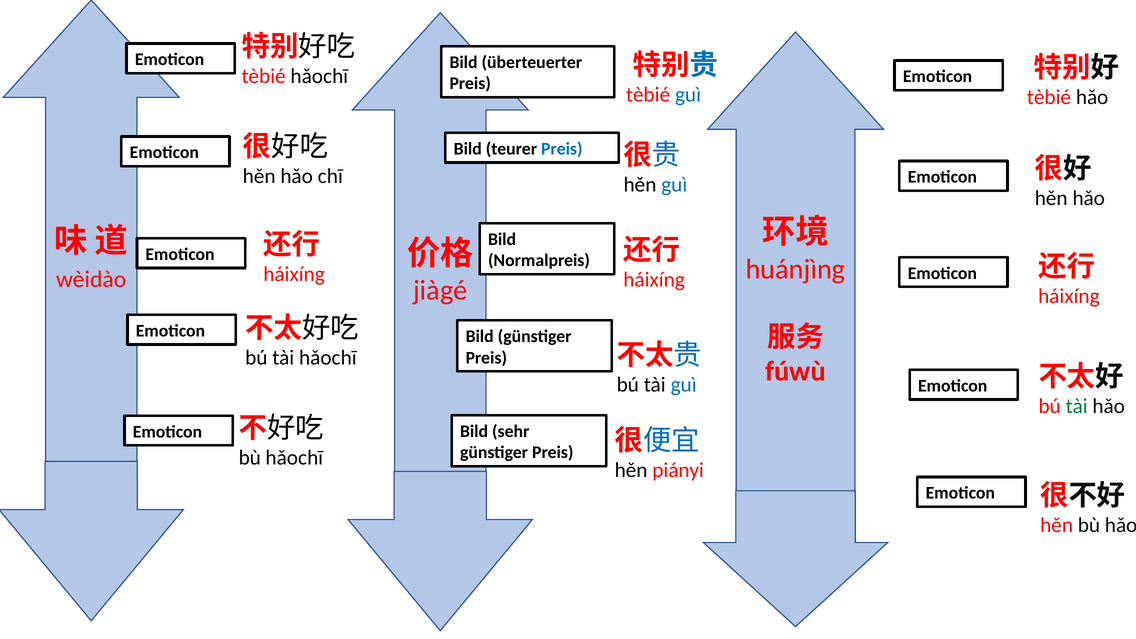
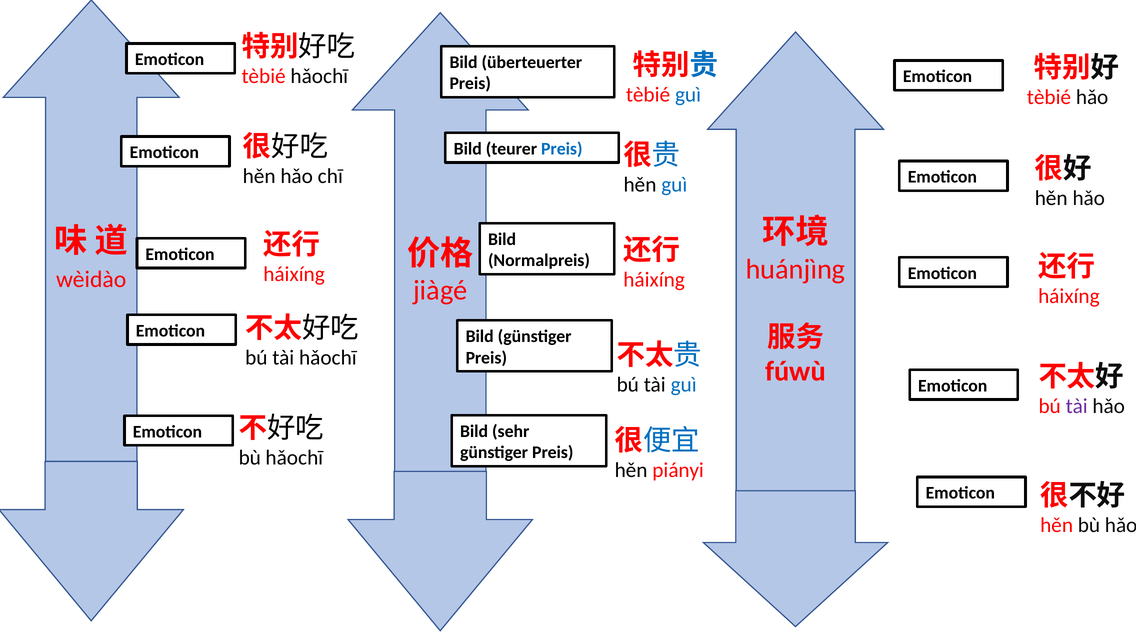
tài at (1077, 406) colour: green -> purple
